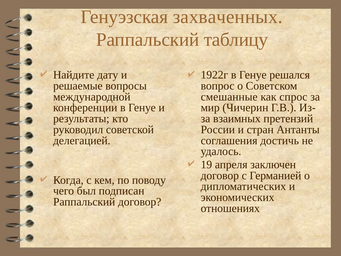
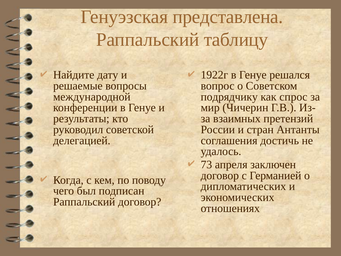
захваченных: захваченных -> представлена
смешанные: смешанные -> подрядчику
19: 19 -> 73
